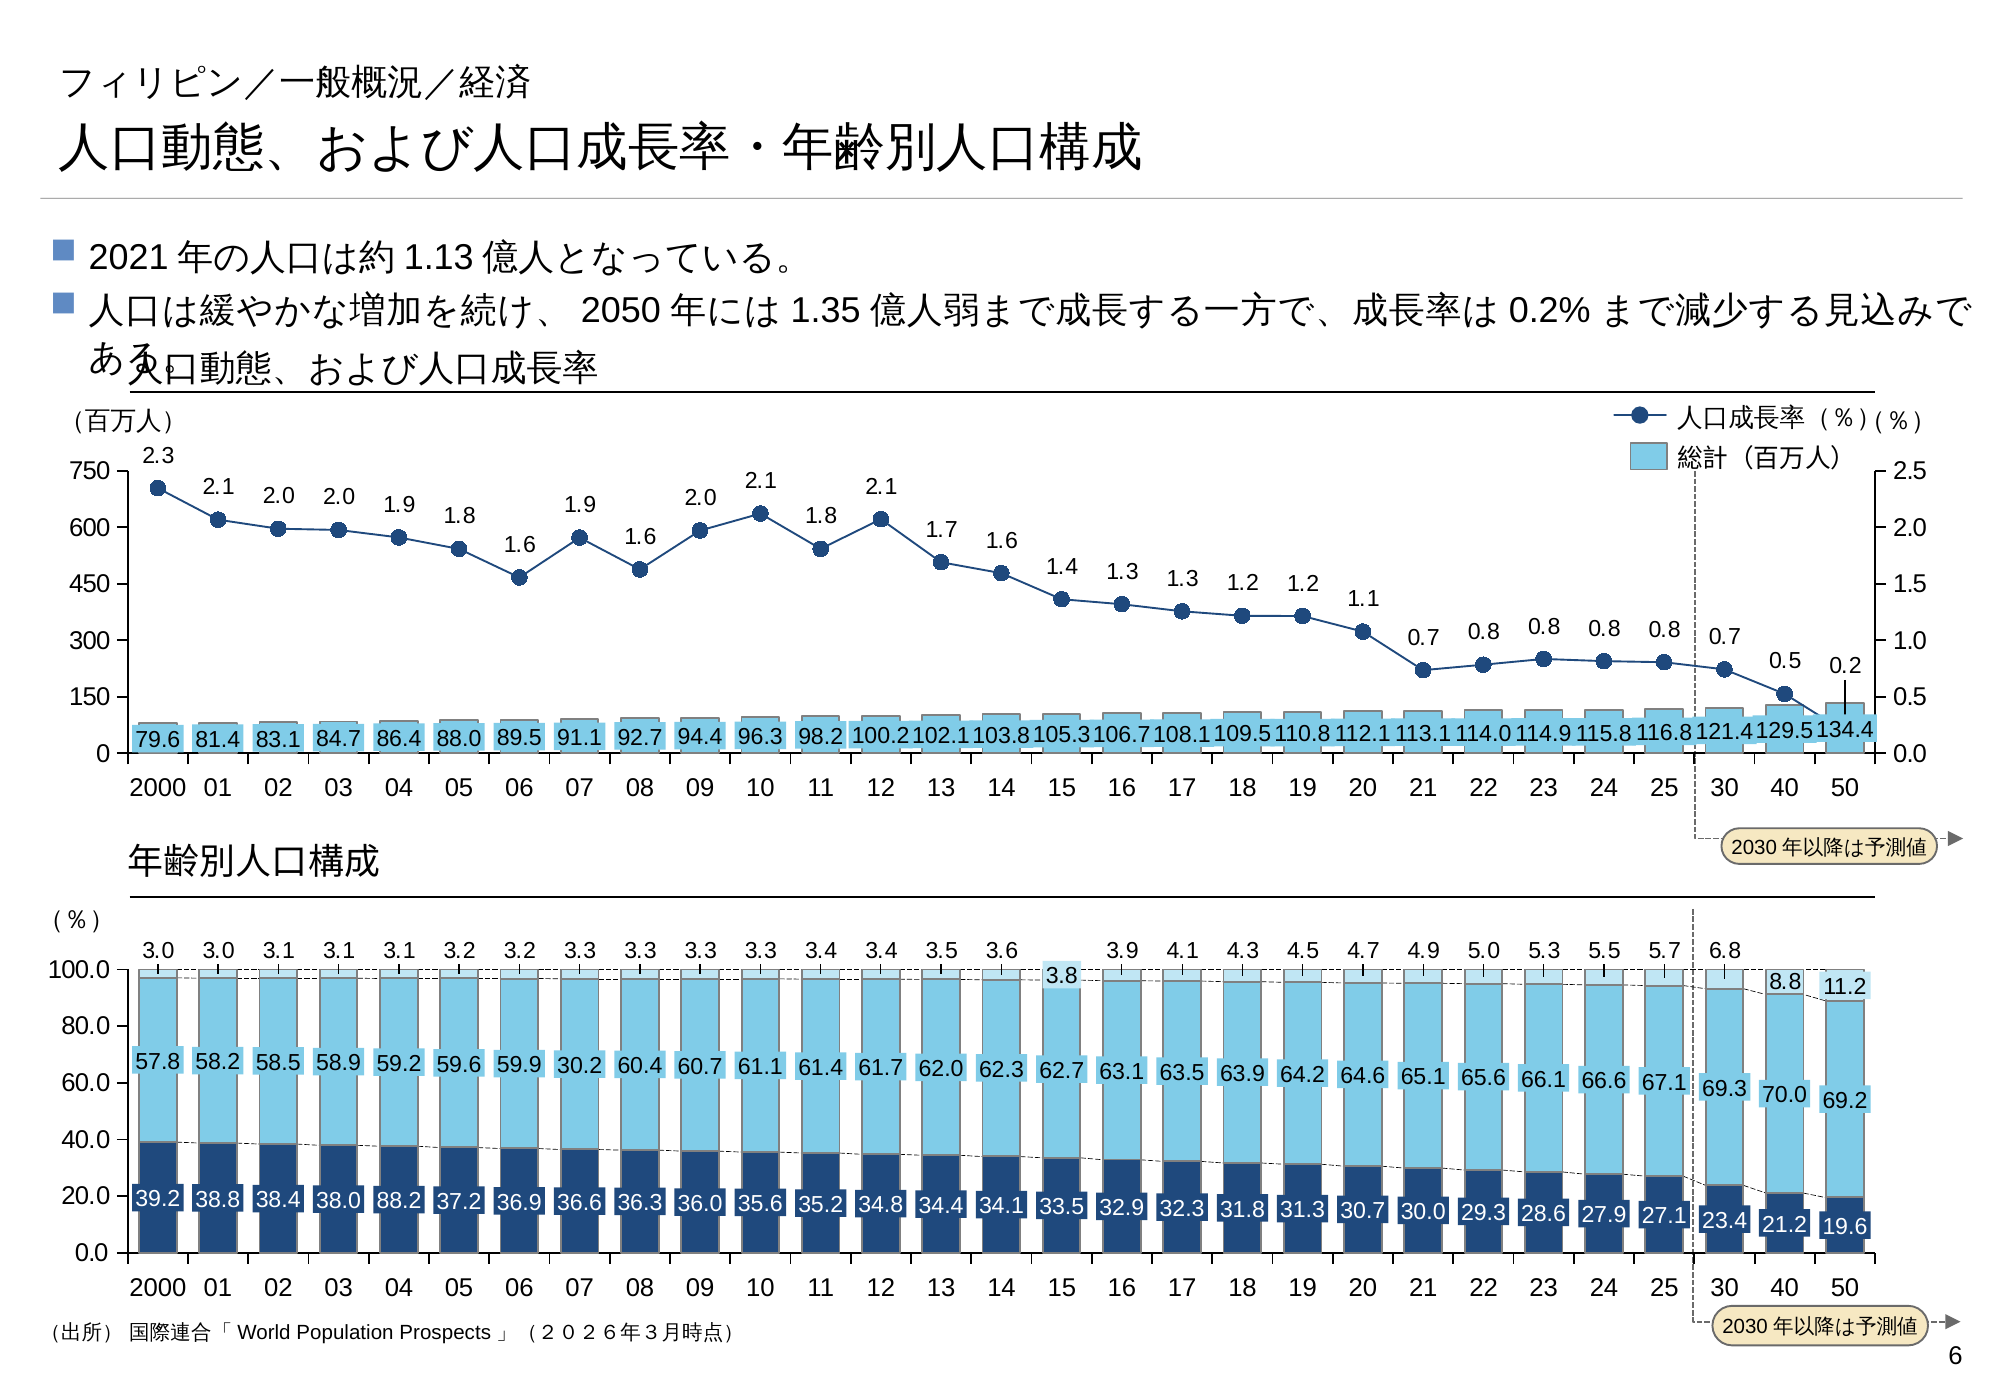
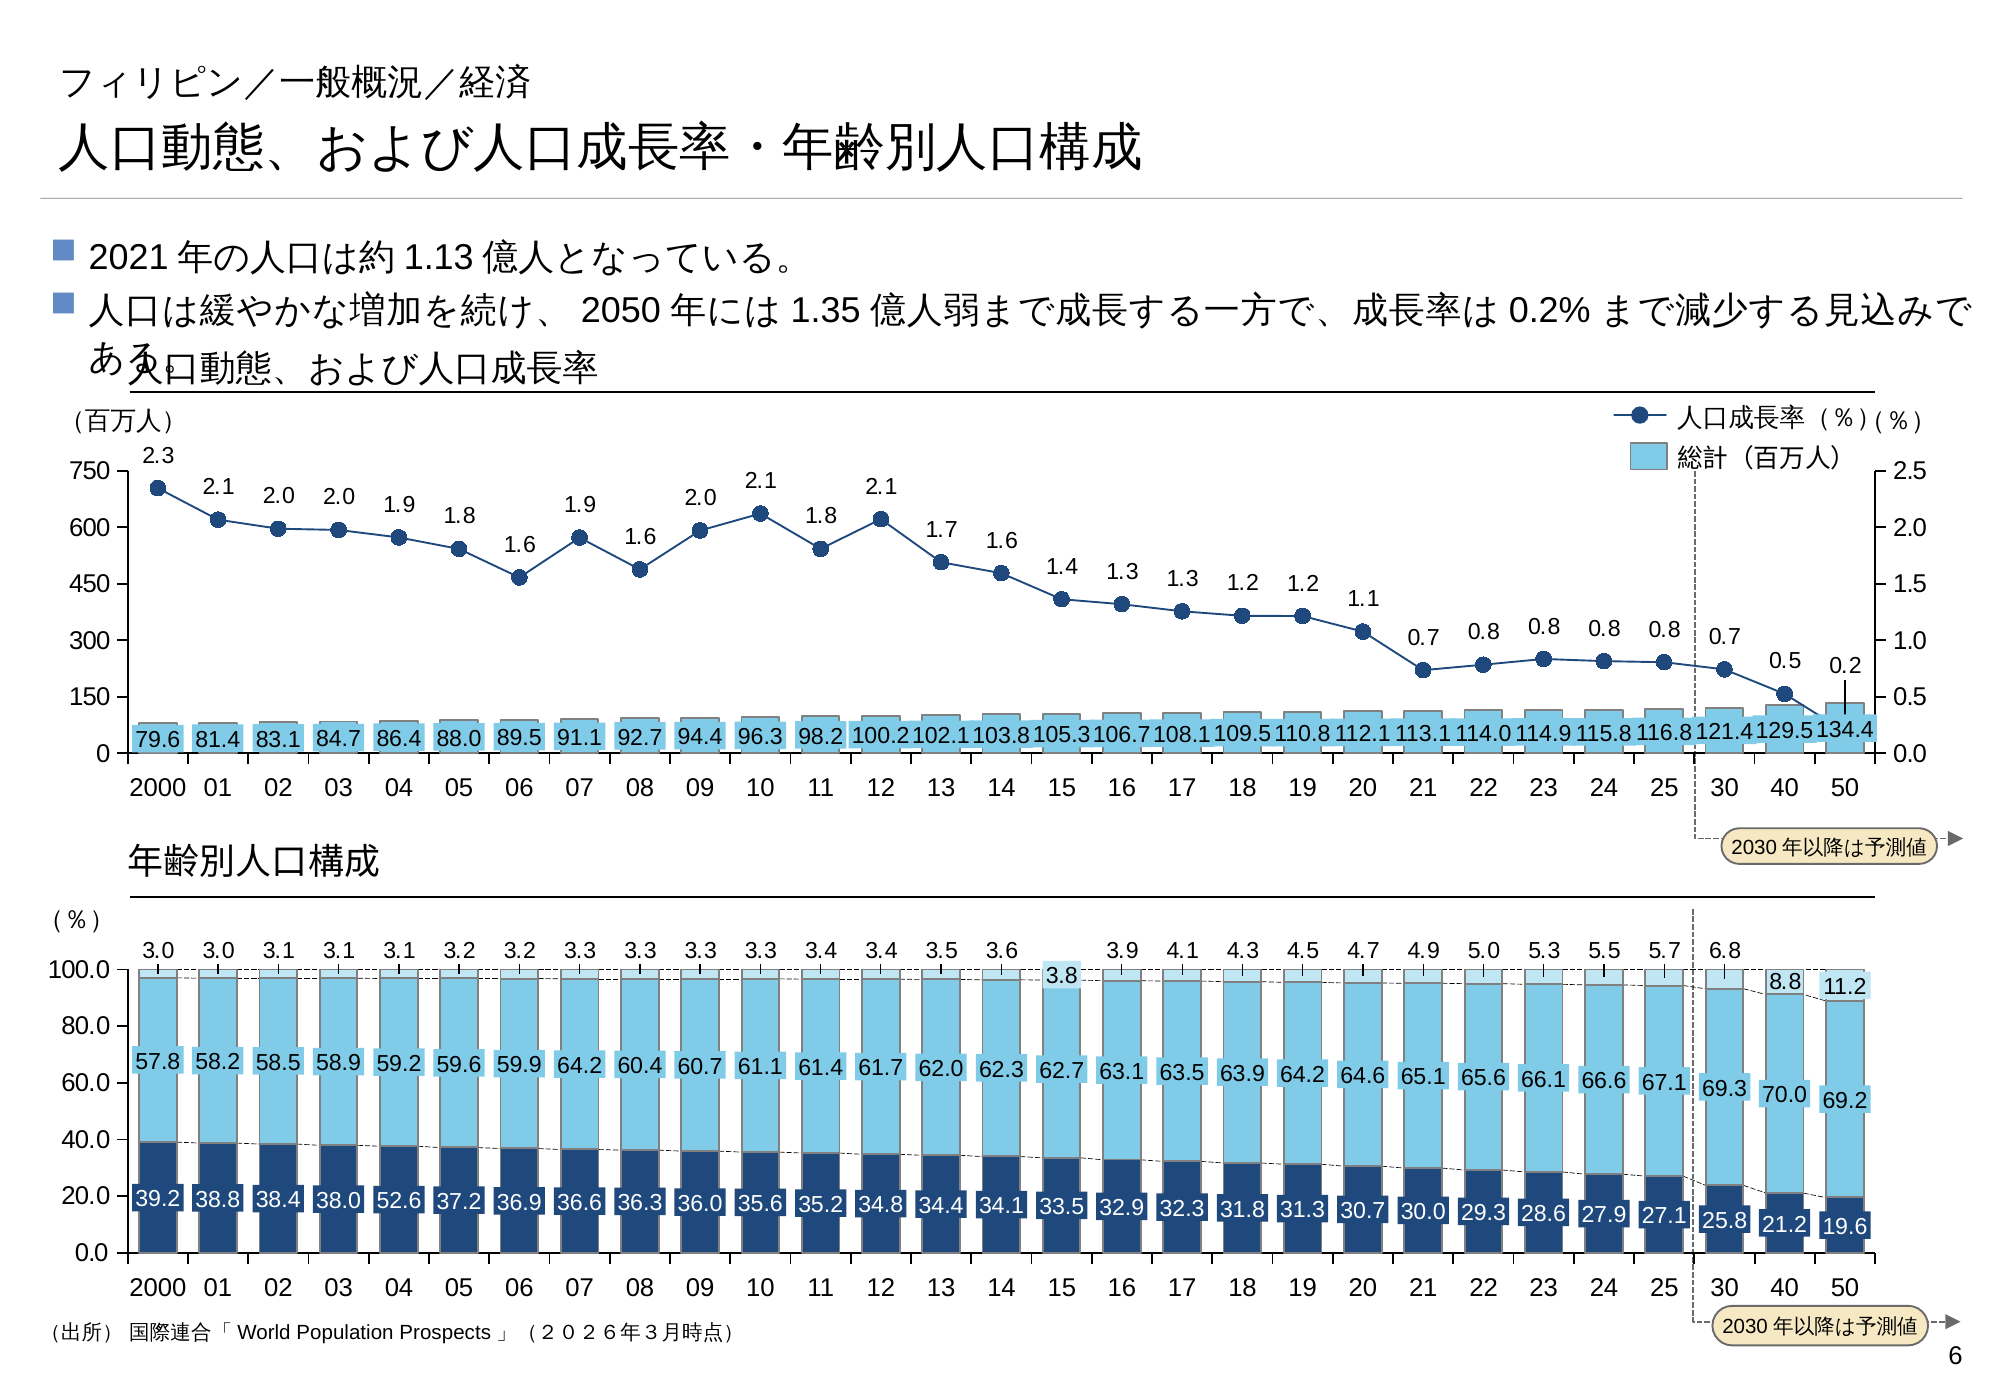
30.2 at (580, 1066): 30.2 -> 64.2
88.2: 88.2 -> 52.6
23.4: 23.4 -> 25.8
